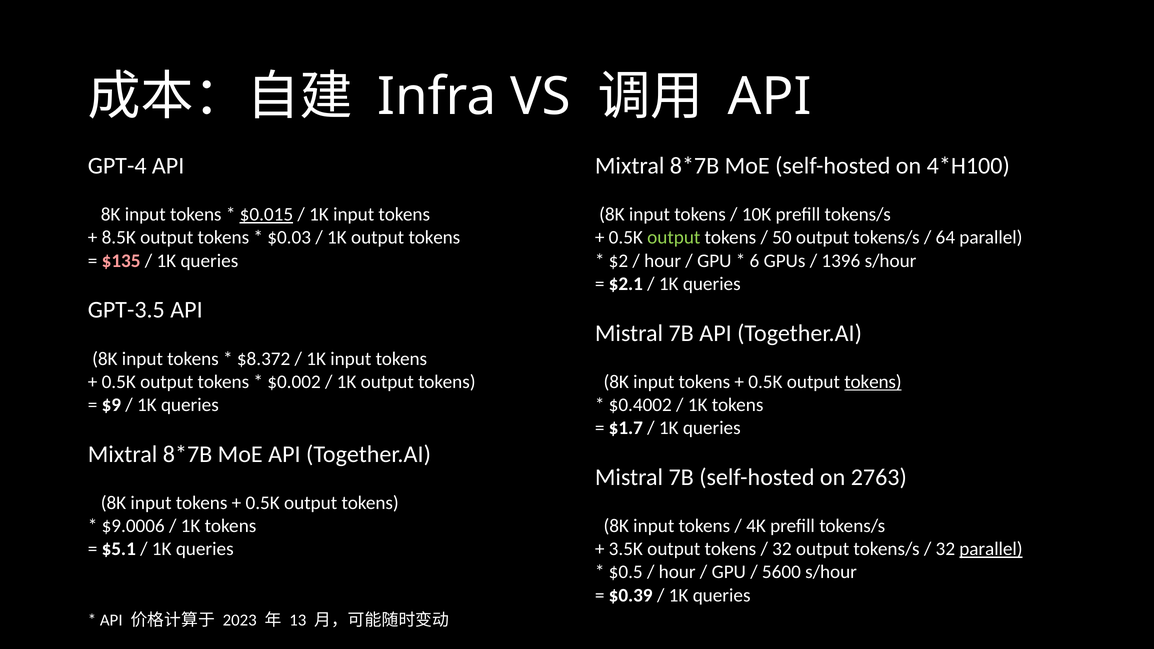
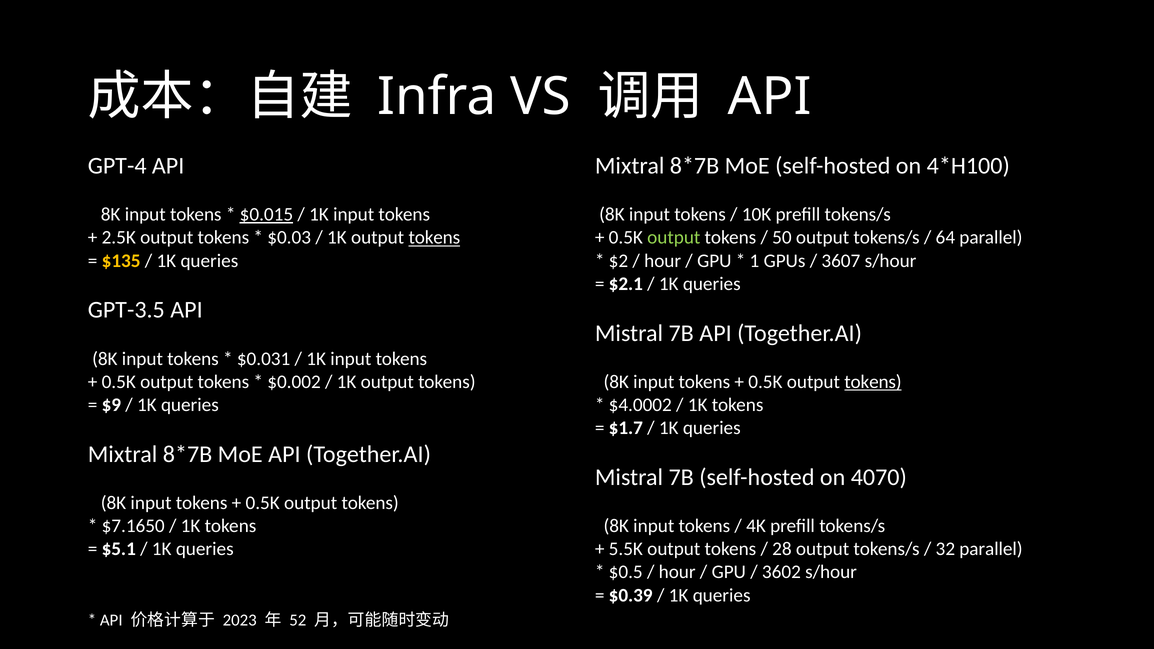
8.5K: 8.5K -> 2.5K
tokens at (434, 238) underline: none -> present
$135 colour: pink -> yellow
6: 6 -> 1
1396: 1396 -> 3607
$8.372: $8.372 -> $0.031
$0.4002: $0.4002 -> $4.0002
2763: 2763 -> 4070
$9.0006: $9.0006 -> $7.1650
3.5K: 3.5K -> 5.5K
32 at (782, 549): 32 -> 28
parallel at (991, 549) underline: present -> none
5600: 5600 -> 3602
13: 13 -> 52
